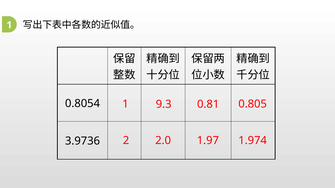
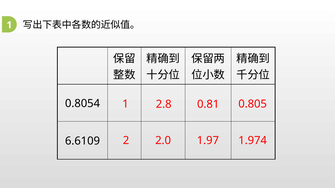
9.3: 9.3 -> 2.8
3.9736: 3.9736 -> 6.6109
